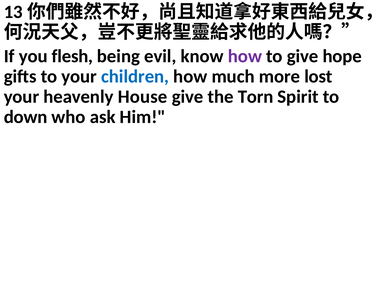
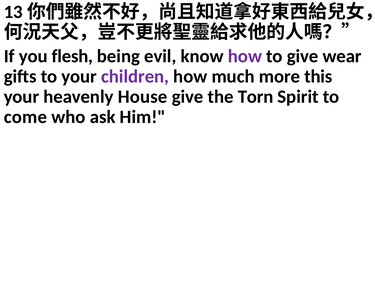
hope: hope -> wear
children colour: blue -> purple
lost: lost -> this
down: down -> come
